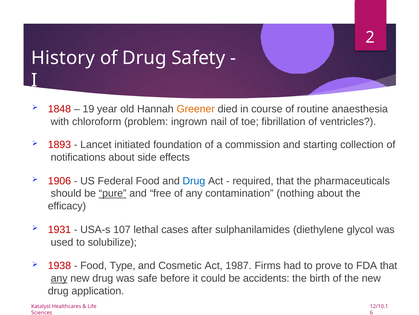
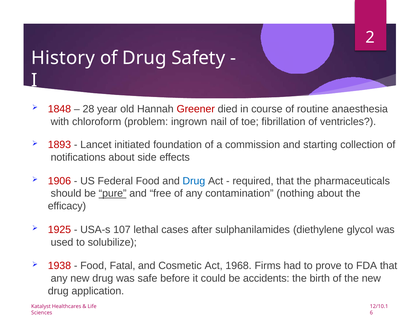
19: 19 -> 28
Greener colour: orange -> red
1931: 1931 -> 1925
Type: Type -> Fatal
1987: 1987 -> 1968
any at (59, 278) underline: present -> none
